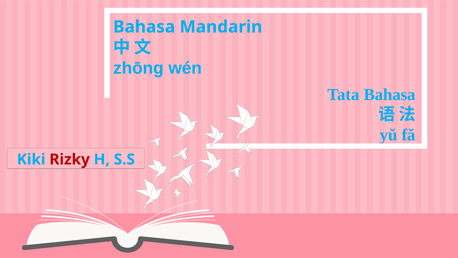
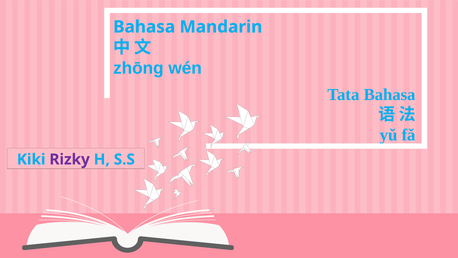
Rizky colour: red -> purple
